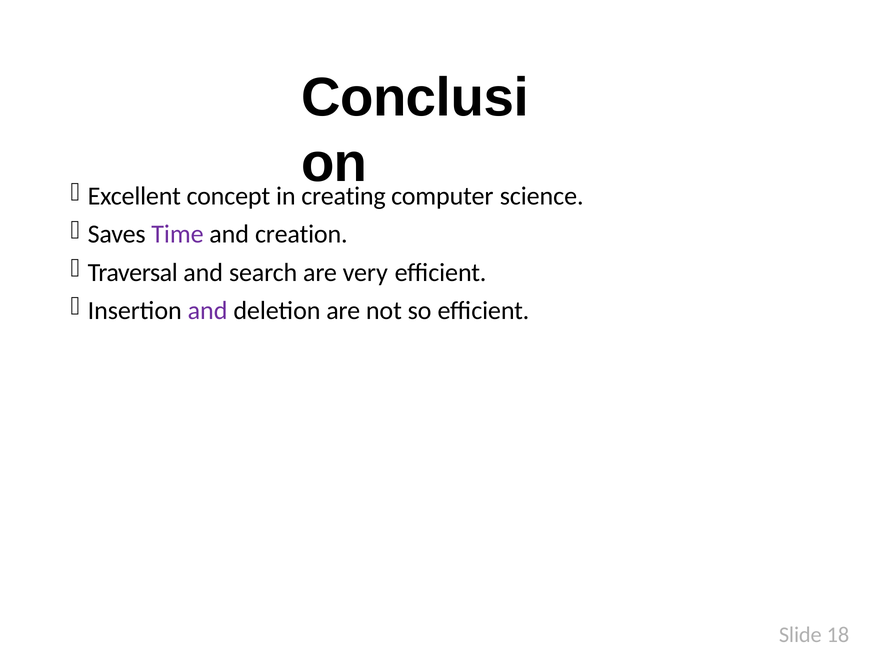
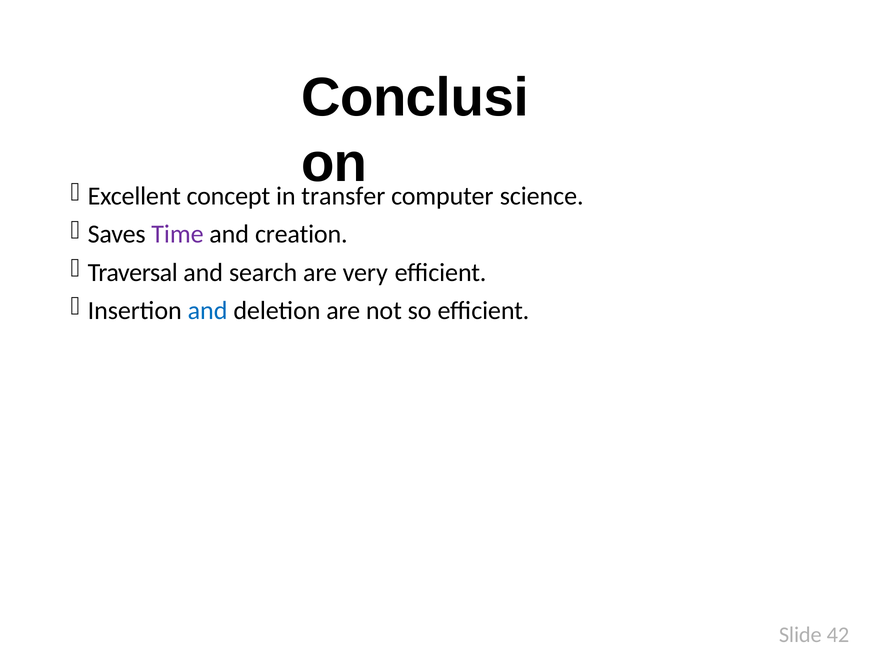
creating: creating -> transfer
and at (208, 310) colour: purple -> blue
18: 18 -> 42
